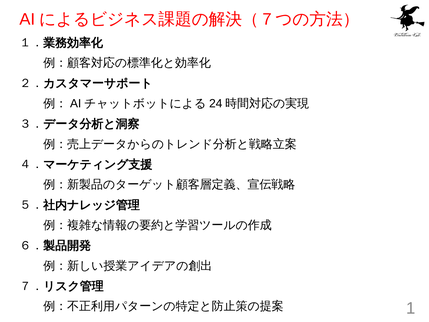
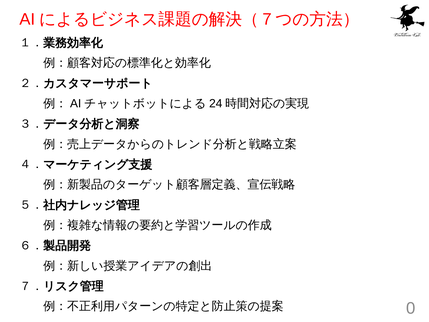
1: 1 -> 0
